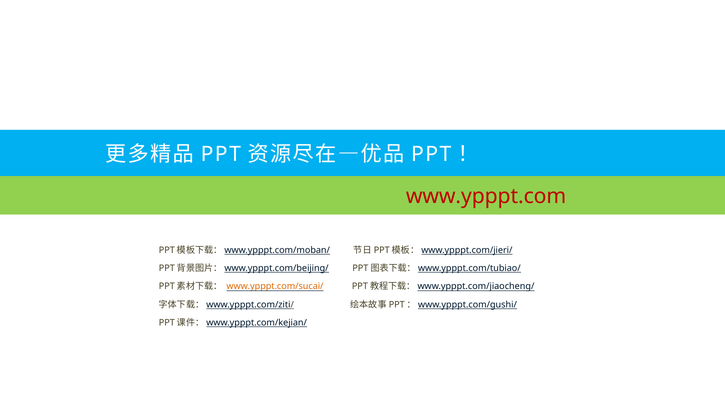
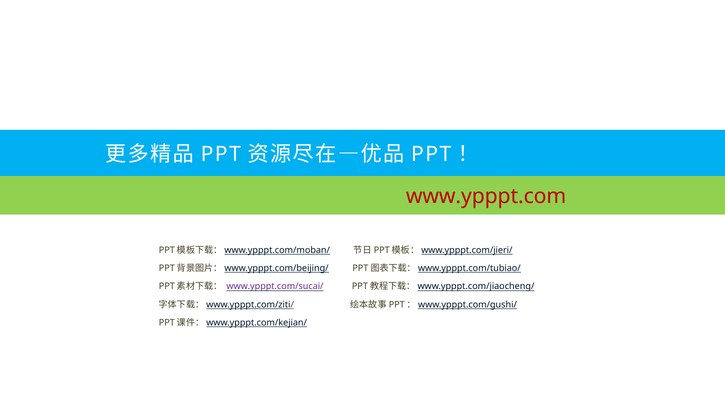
www.ypppt.com/sucai/ colour: orange -> purple
